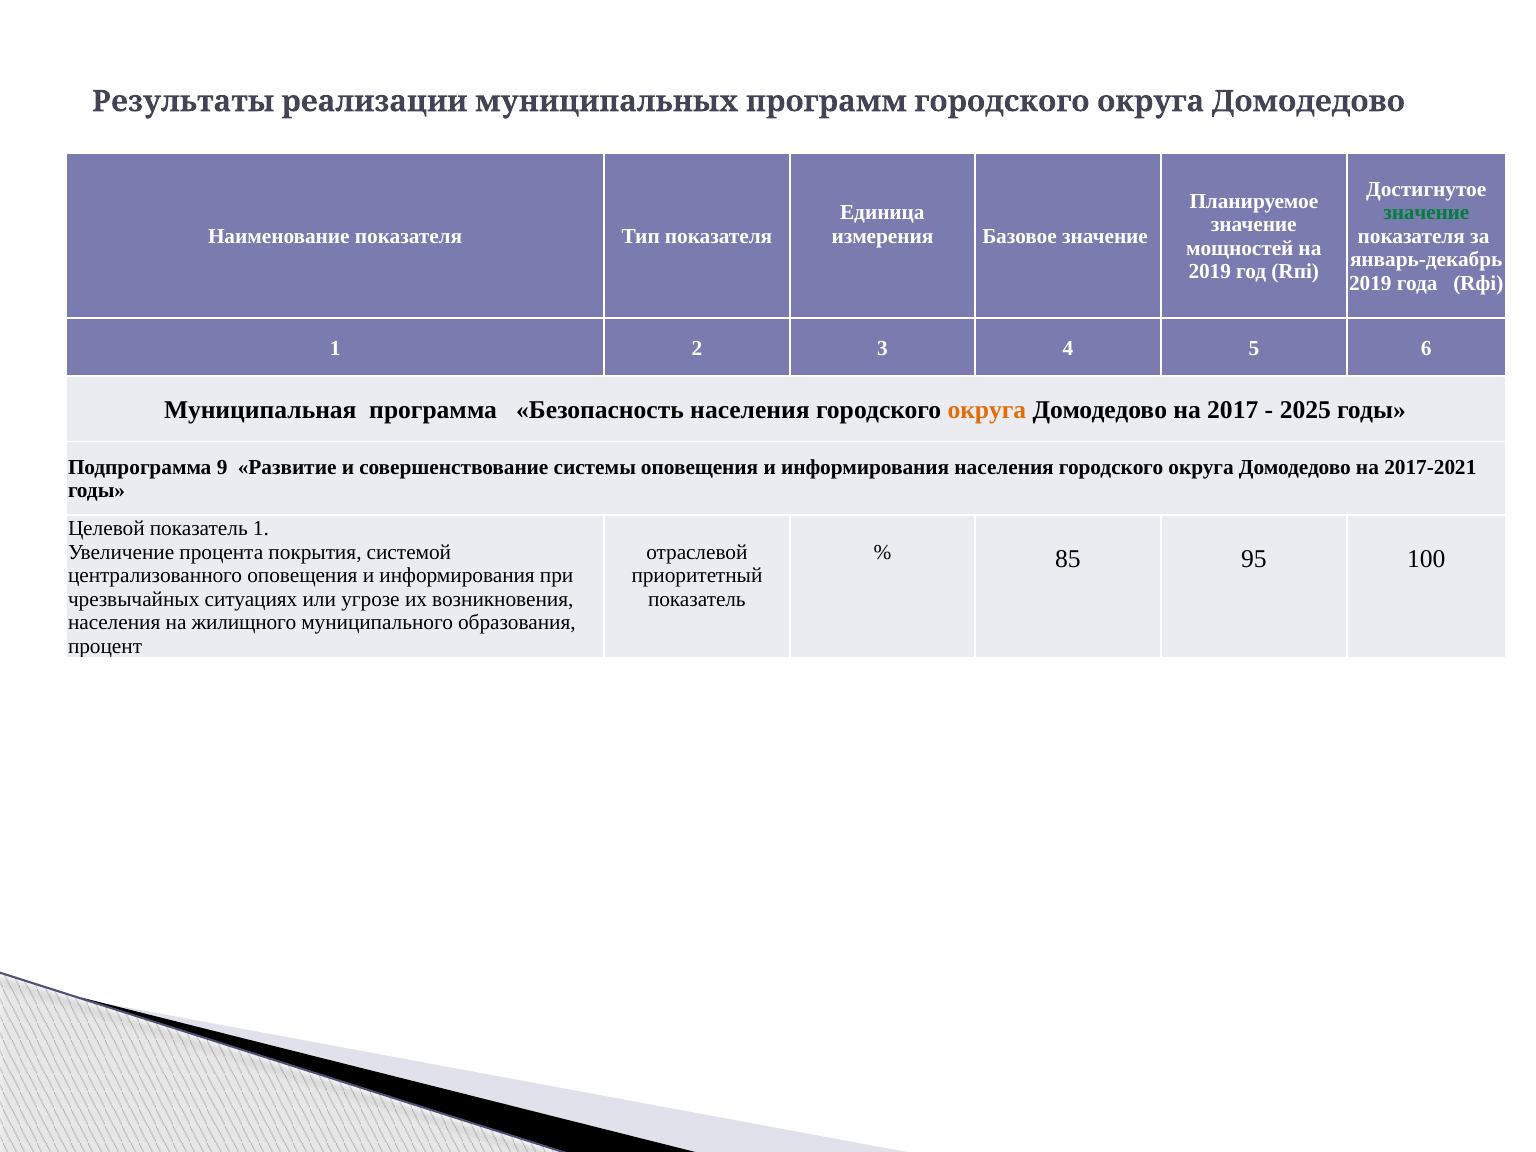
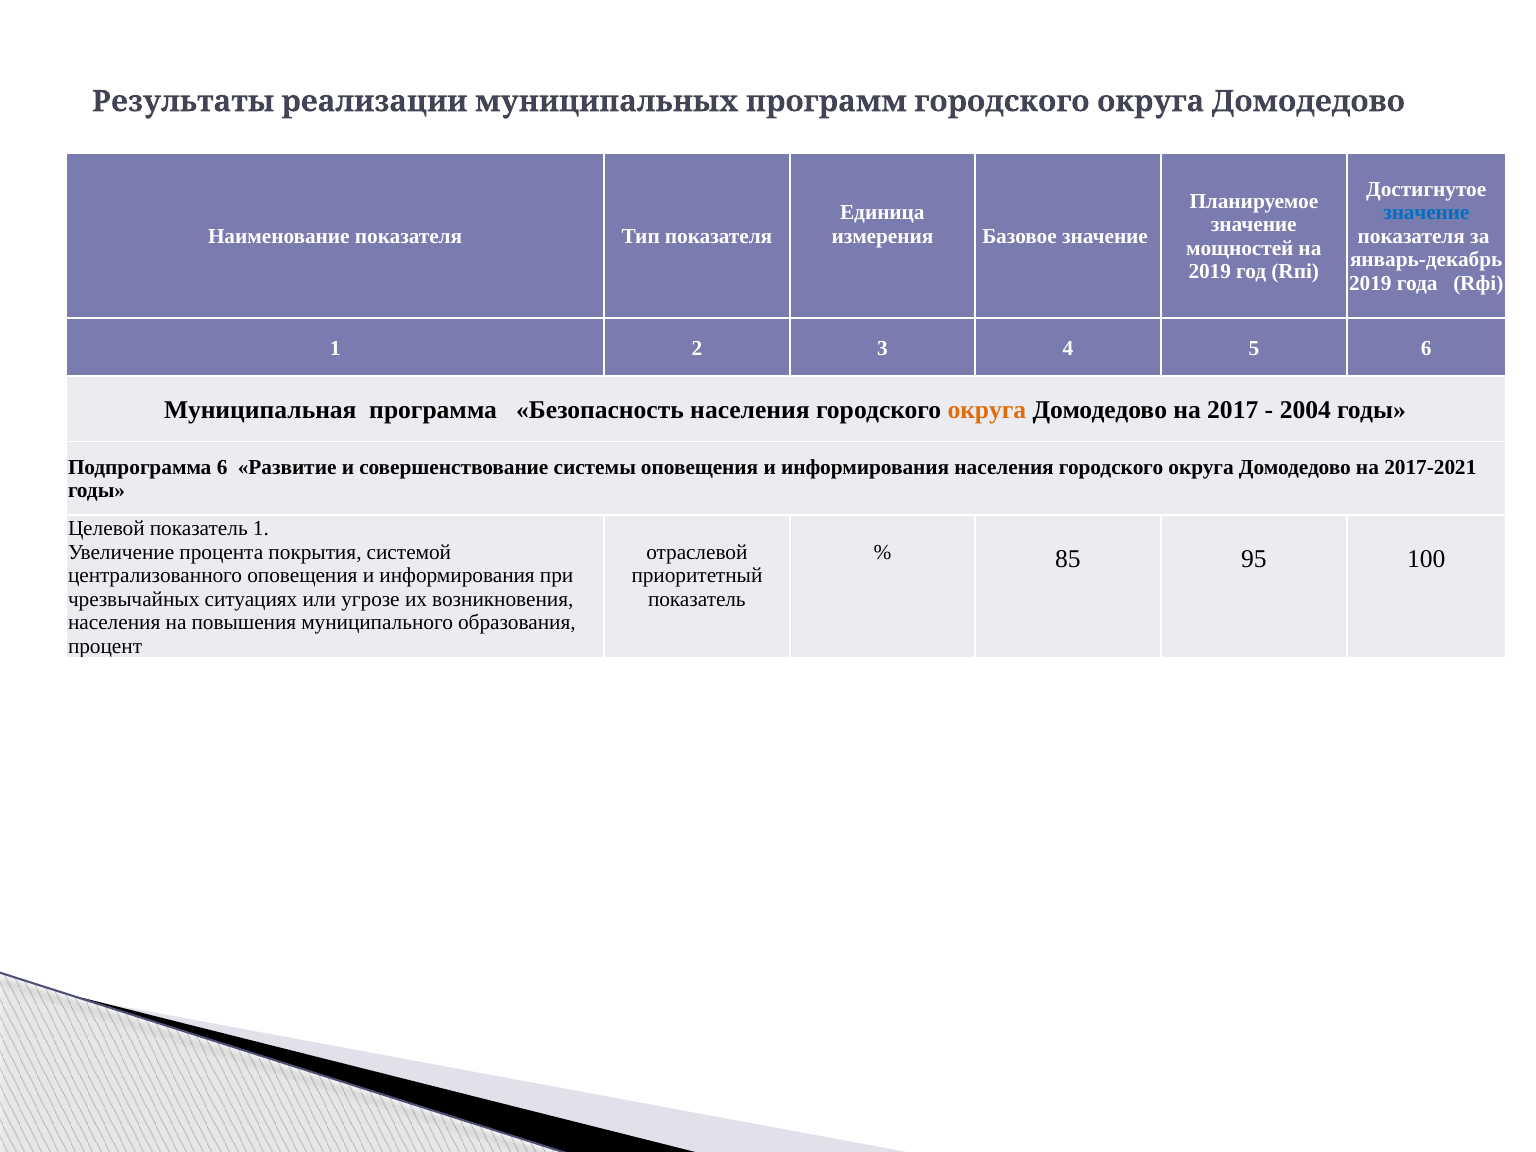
значение at (1426, 213) colour: green -> blue
2025: 2025 -> 2004
Подпрограмма 9: 9 -> 6
жилищного: жилищного -> повышения
